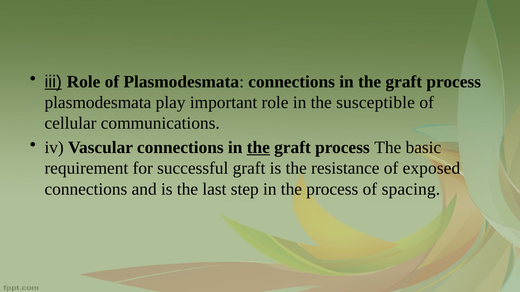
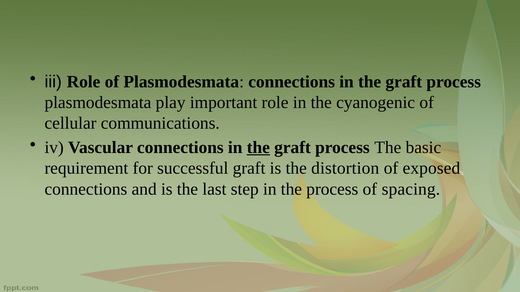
iii underline: present -> none
susceptible: susceptible -> cyanogenic
resistance: resistance -> distortion
